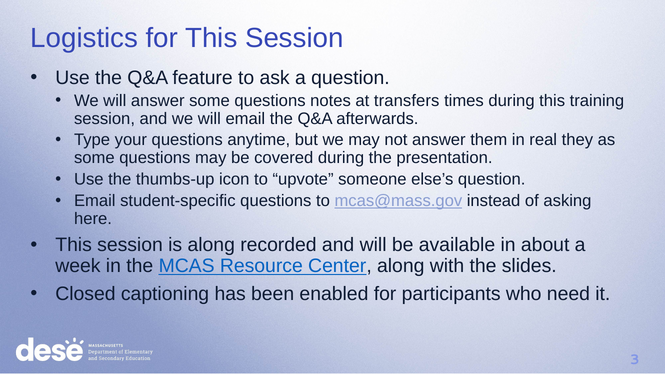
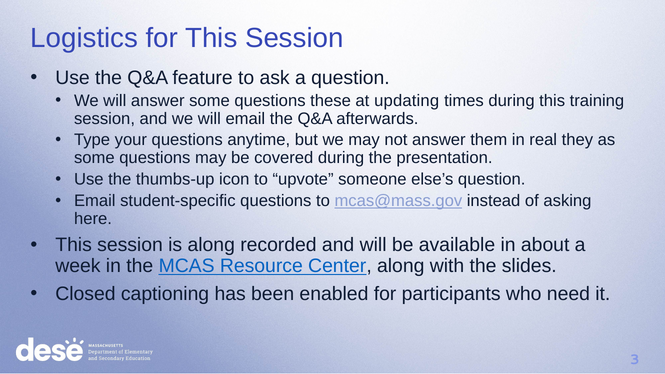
notes: notes -> these
transfers: transfers -> updating
